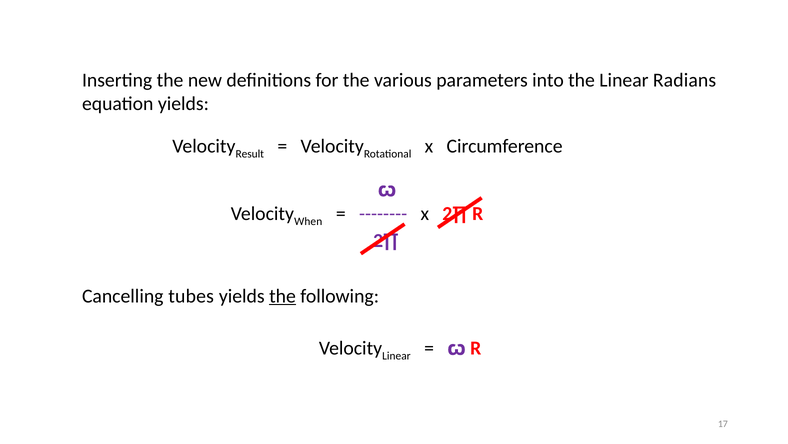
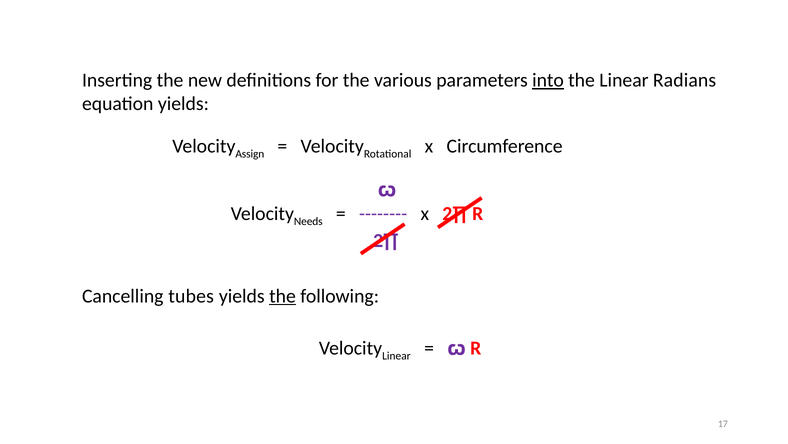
into underline: none -> present
Result: Result -> Assign
When: When -> Needs
